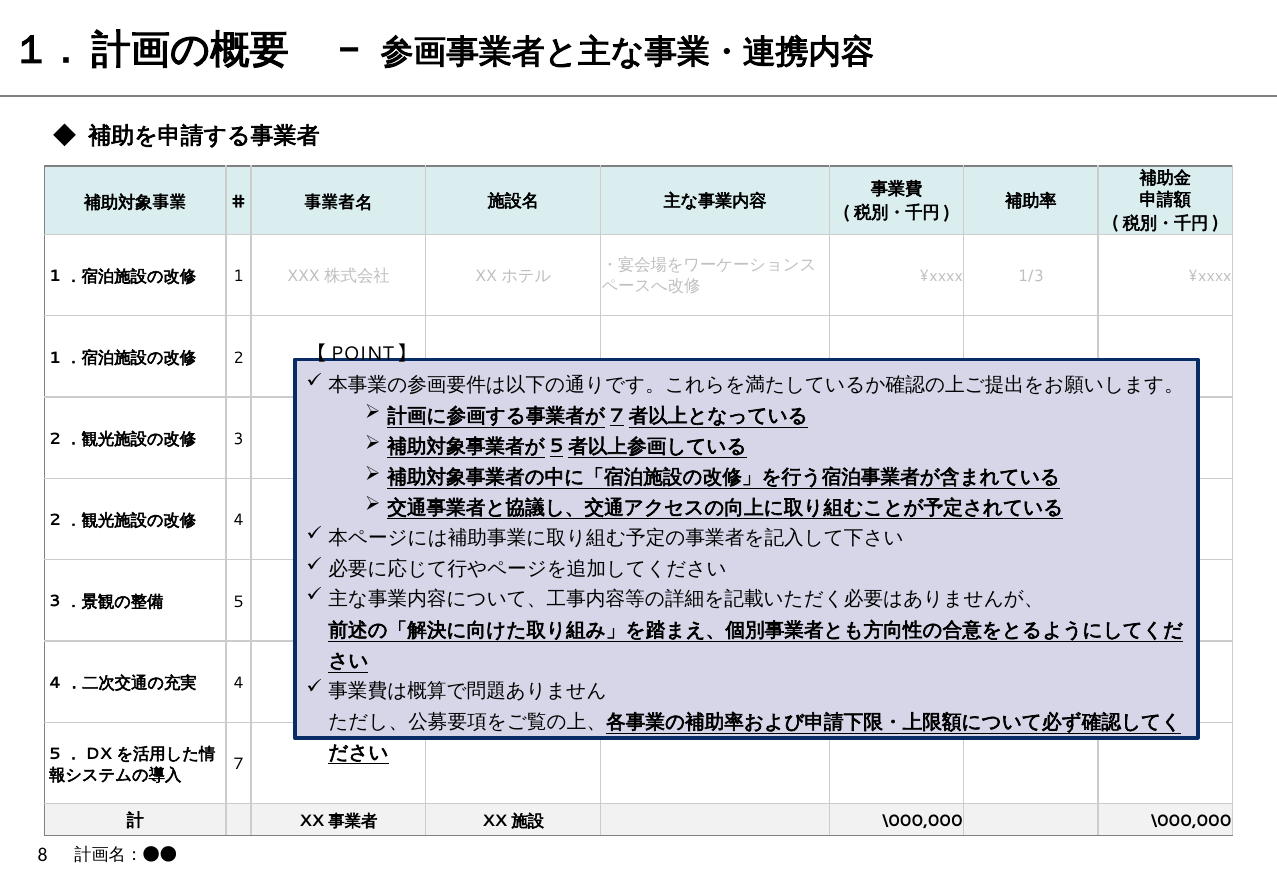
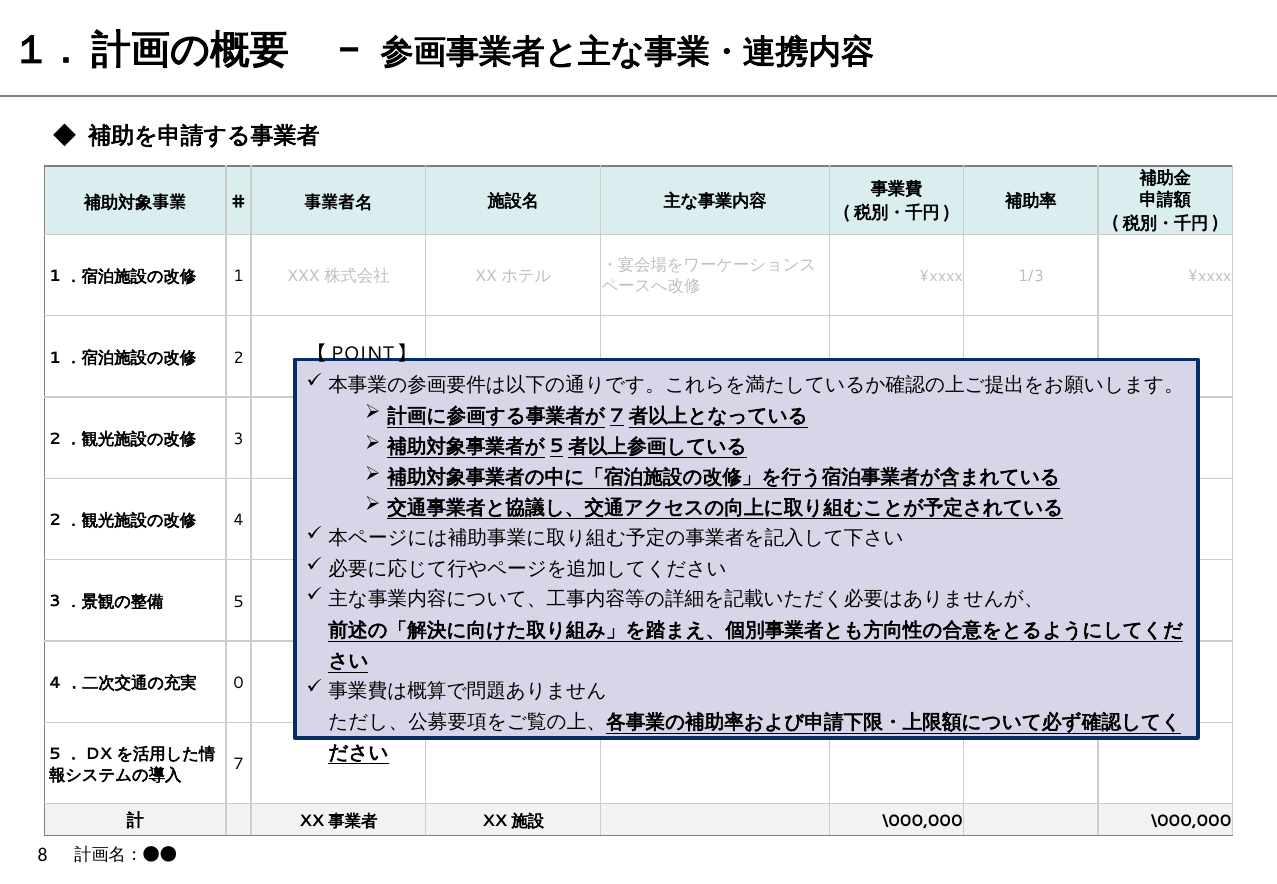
4 at (239, 683): 4 -> 0
